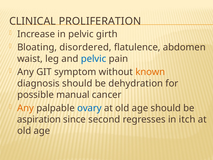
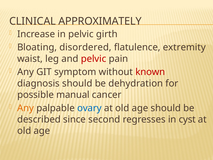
PROLIFERATION: PROLIFERATION -> APPROXIMATELY
abdomen: abdomen -> extremity
pelvic at (94, 59) colour: blue -> red
known colour: orange -> red
aspiration: aspiration -> described
itch: itch -> cyst
